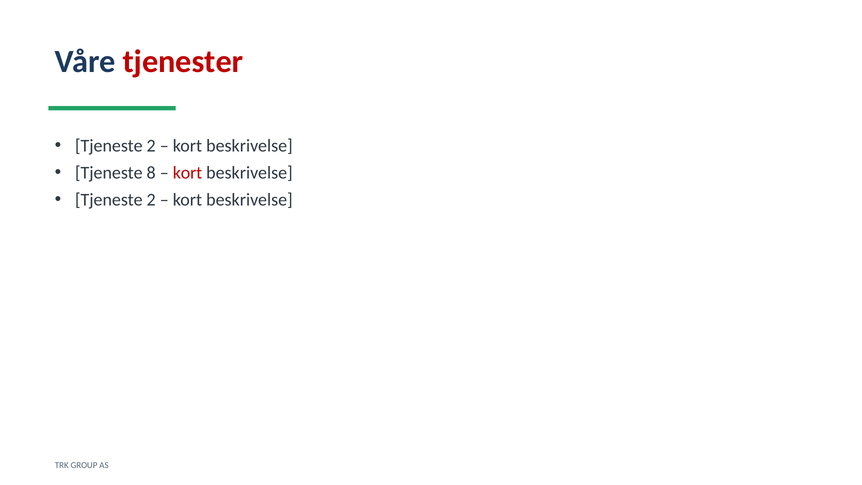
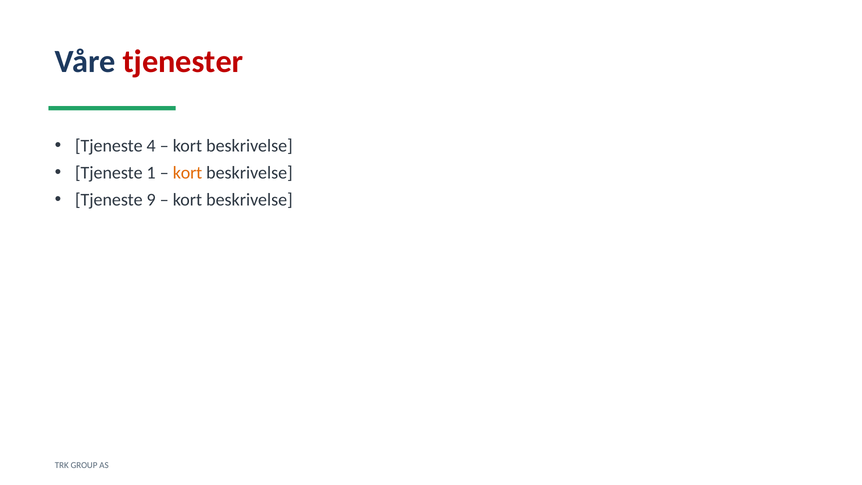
2 at (151, 146): 2 -> 4
8: 8 -> 1
kort at (188, 173) colour: red -> orange
2 at (151, 200): 2 -> 9
